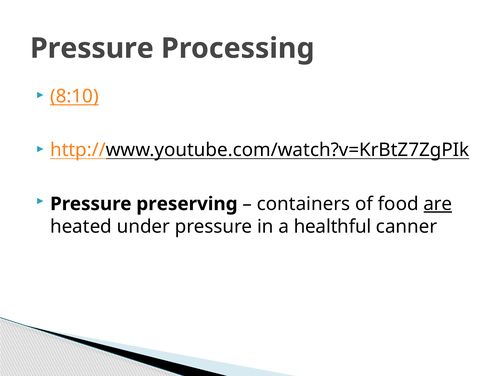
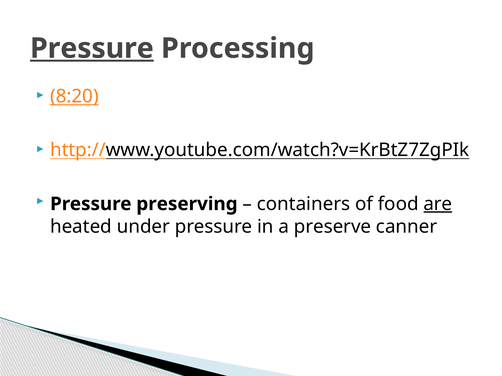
Pressure at (92, 48) underline: none -> present
8:10: 8:10 -> 8:20
healthful: healthful -> preserve
